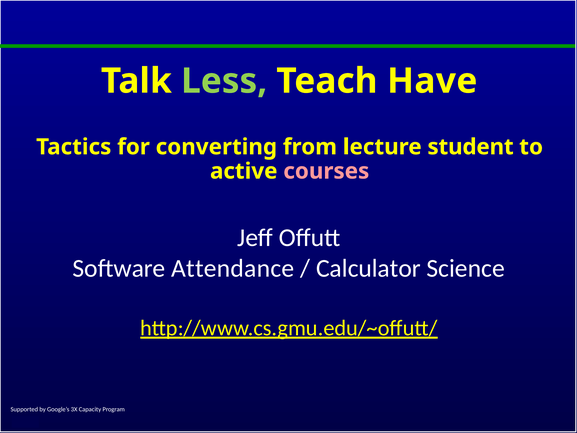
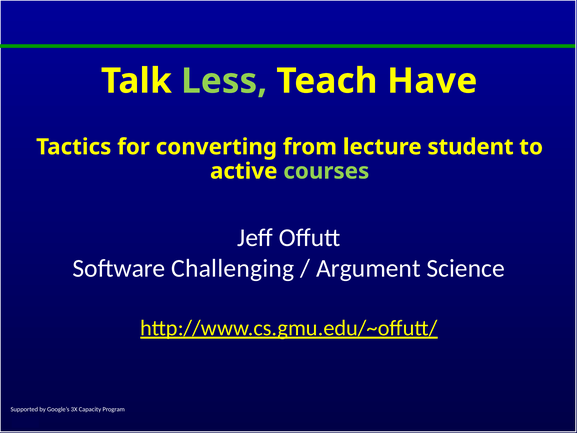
courses colour: pink -> light green
Attendance: Attendance -> Challenging
Calculator: Calculator -> Argument
